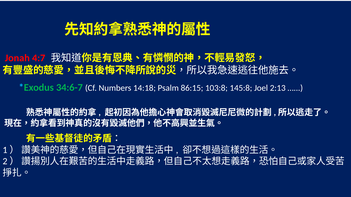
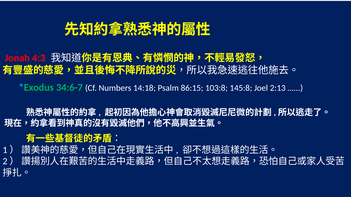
4:7: 4:7 -> 4:3
